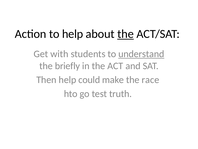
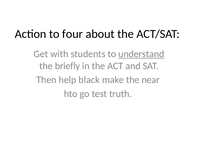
to help: help -> four
the at (126, 34) underline: present -> none
could: could -> black
race: race -> near
